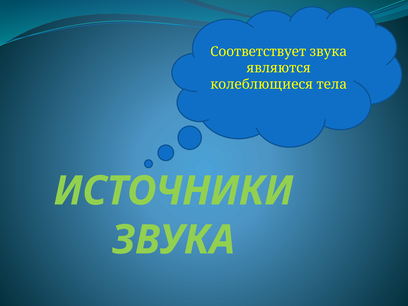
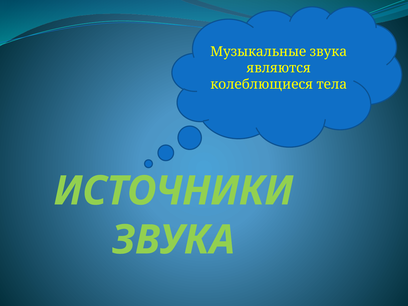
Соответствует: Соответствует -> Музыкальные
